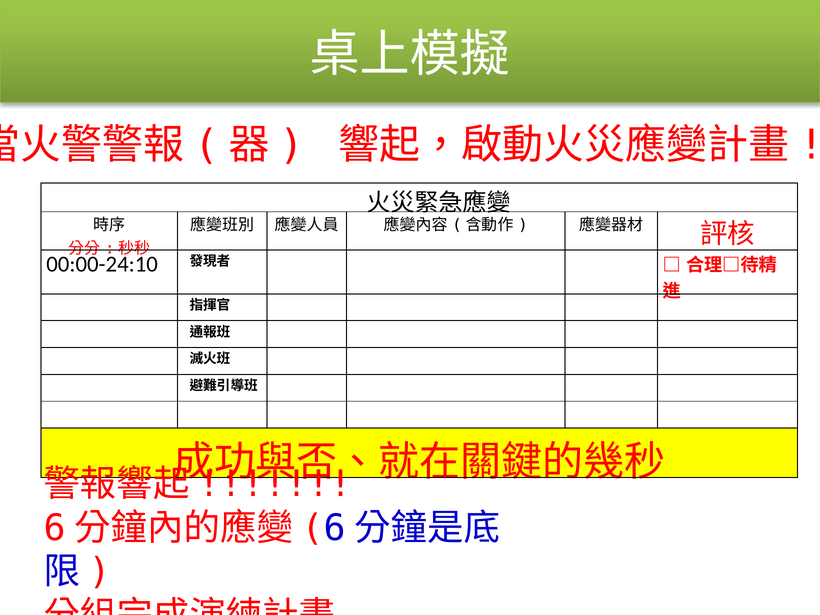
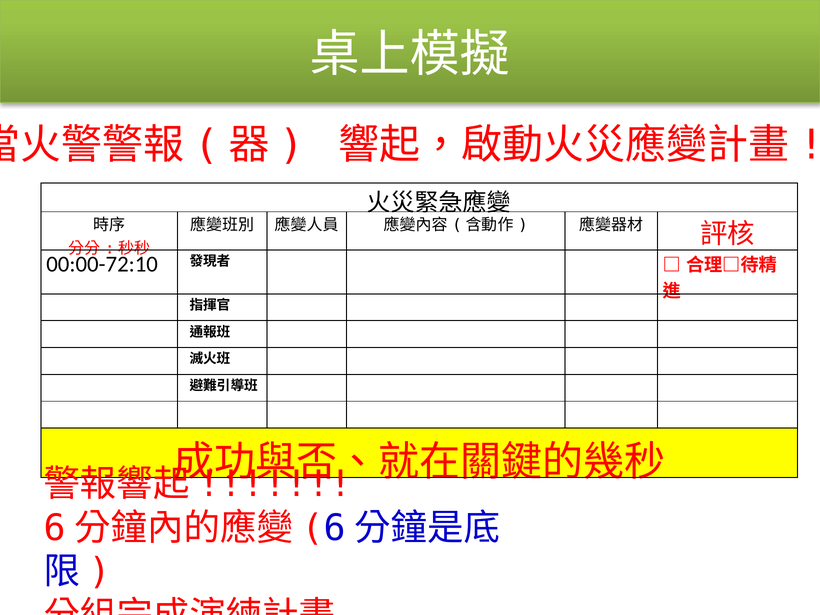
00:00-24:10: 00:00-24:10 -> 00:00-72:10
